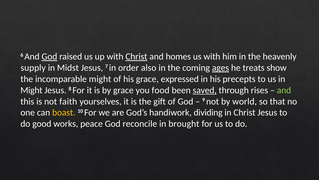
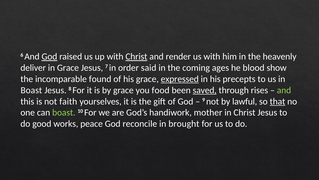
homes: homes -> render
supply: supply -> deliver
in Midst: Midst -> Grace
also: also -> said
ages underline: present -> none
treats: treats -> blood
incomparable might: might -> found
expressed underline: none -> present
Might at (31, 90): Might -> Boast
world: world -> lawful
that underline: none -> present
boast at (64, 112) colour: yellow -> light green
dividing: dividing -> mother
